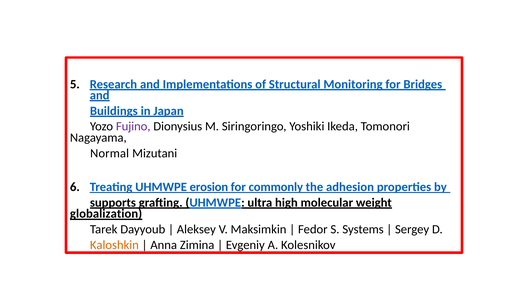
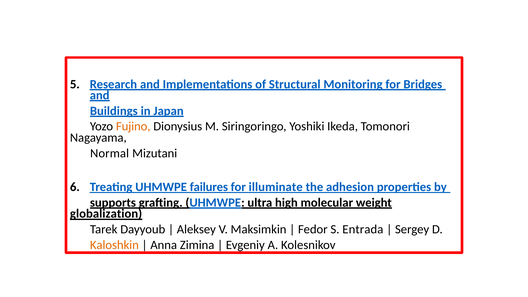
Fujino colour: purple -> orange
erosion: erosion -> failures
commonly: commonly -> illuminate
Systems: Systems -> Entrada
